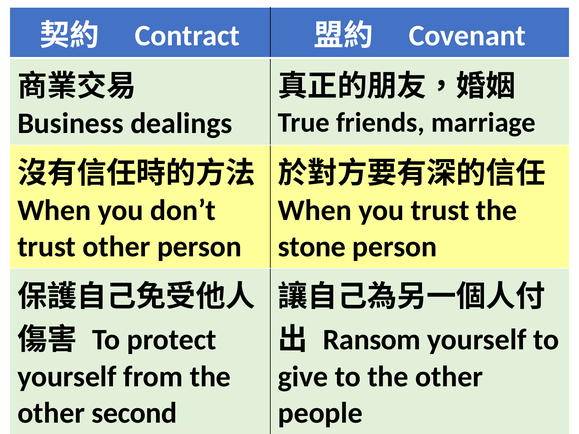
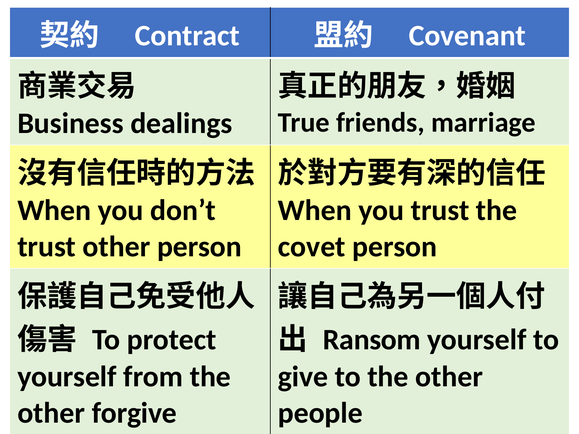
stone: stone -> covet
second: second -> forgive
